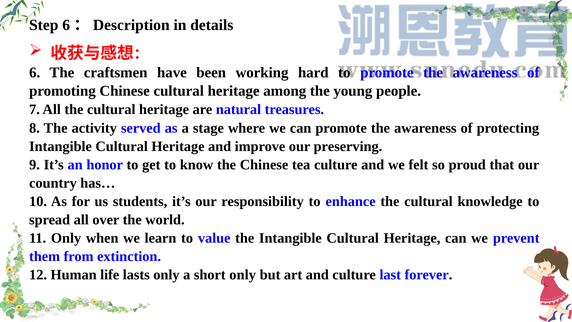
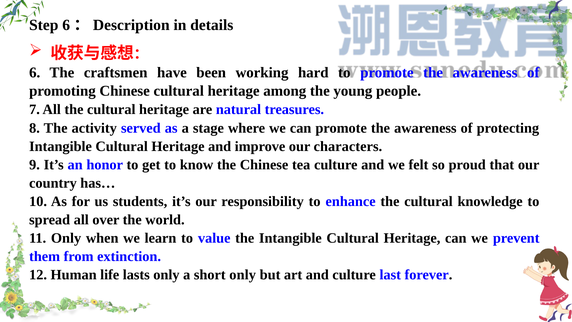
preserving: preserving -> characters
